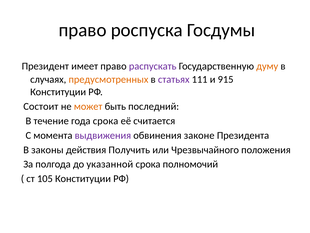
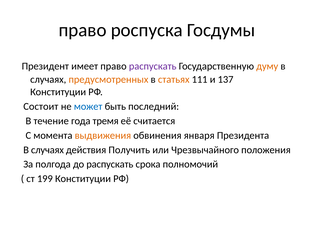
статьях colour: purple -> orange
915: 915 -> 137
может colour: orange -> blue
года срока: срока -> тремя
выдвижения colour: purple -> orange
законе: законе -> января
законы at (47, 150): законы -> случаях
до указанной: указанной -> распускать
105: 105 -> 199
